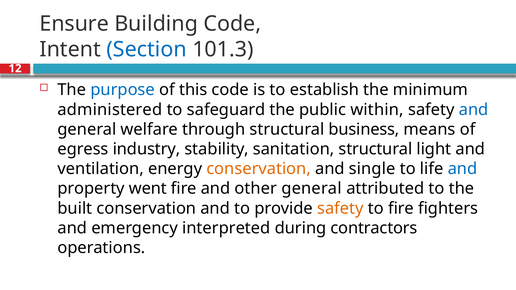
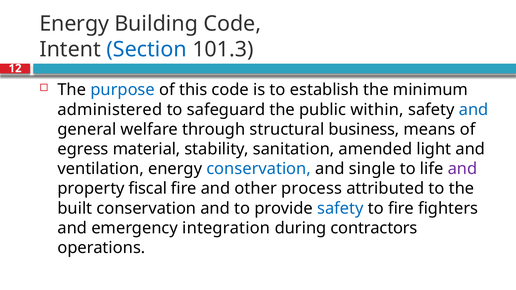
Ensure at (74, 24): Ensure -> Energy
industry: industry -> material
sanitation structural: structural -> amended
conservation at (259, 169) colour: orange -> blue
and at (462, 169) colour: blue -> purple
went: went -> fiscal
other general: general -> process
safety at (340, 209) colour: orange -> blue
interpreted: interpreted -> integration
